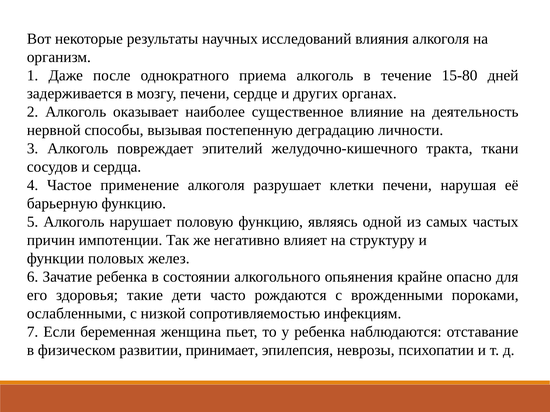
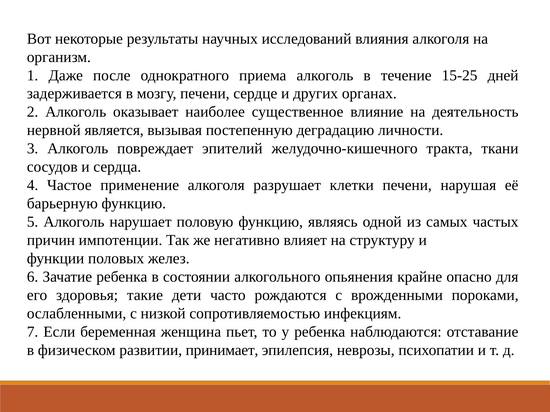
15-80: 15-80 -> 15-25
способы: способы -> является
